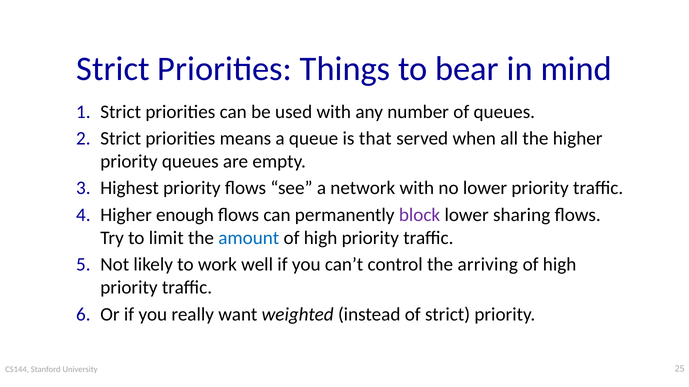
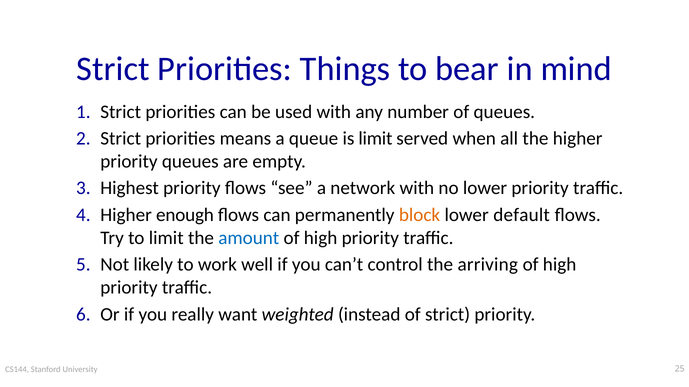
is that: that -> limit
block colour: purple -> orange
sharing: sharing -> default
